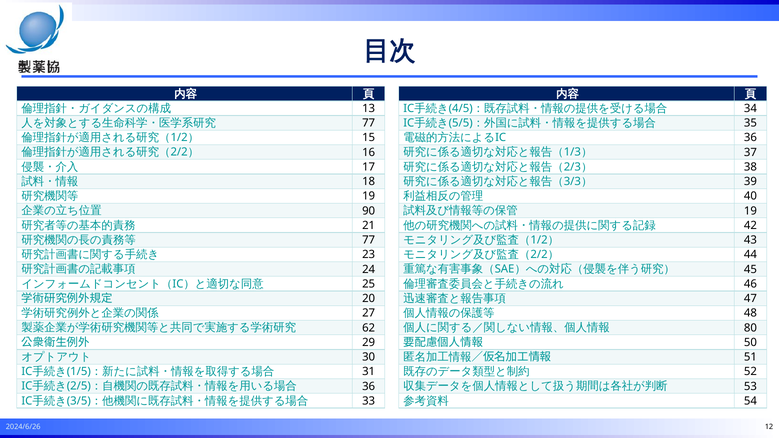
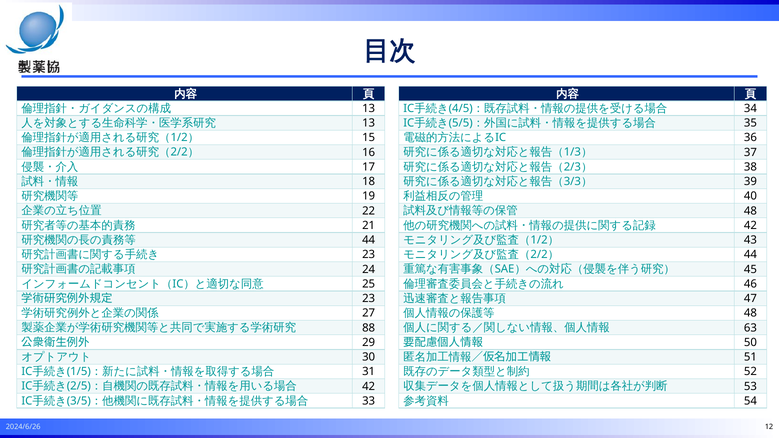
77 at (369, 123): 77 -> 13
90: 90 -> 22
19 at (750, 211): 19 -> 48
77 at (369, 240): 77 -> 44
20 at (369, 299): 20 -> 23
62: 62 -> 88
80: 80 -> 63
36 at (369, 386): 36 -> 42
